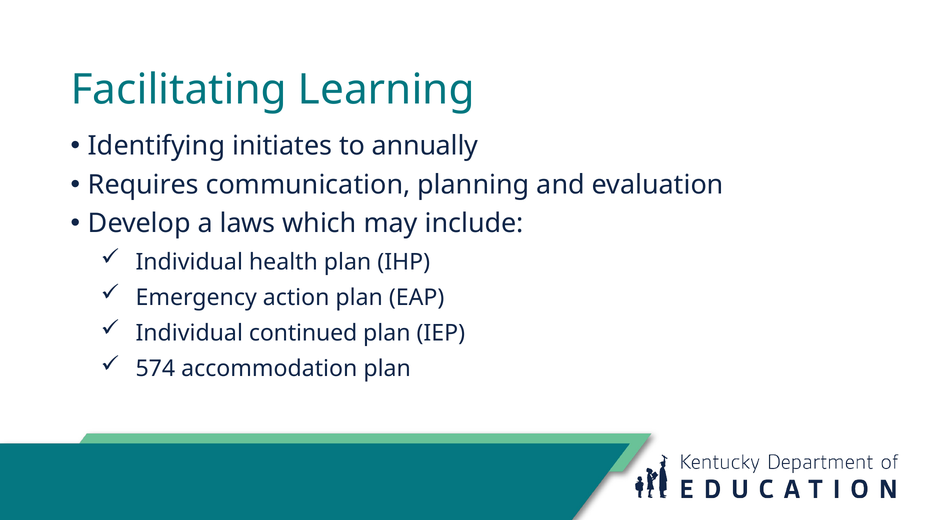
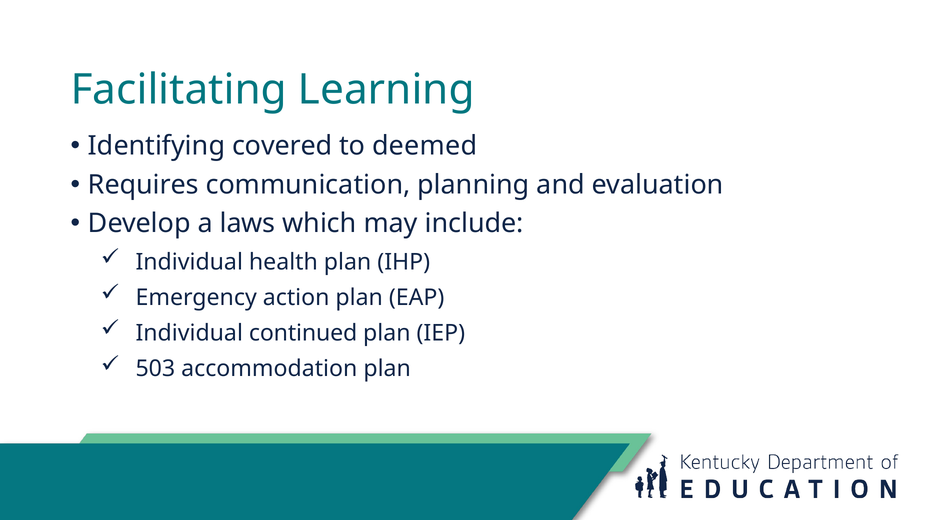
initiates: initiates -> covered
annually: annually -> deemed
574: 574 -> 503
